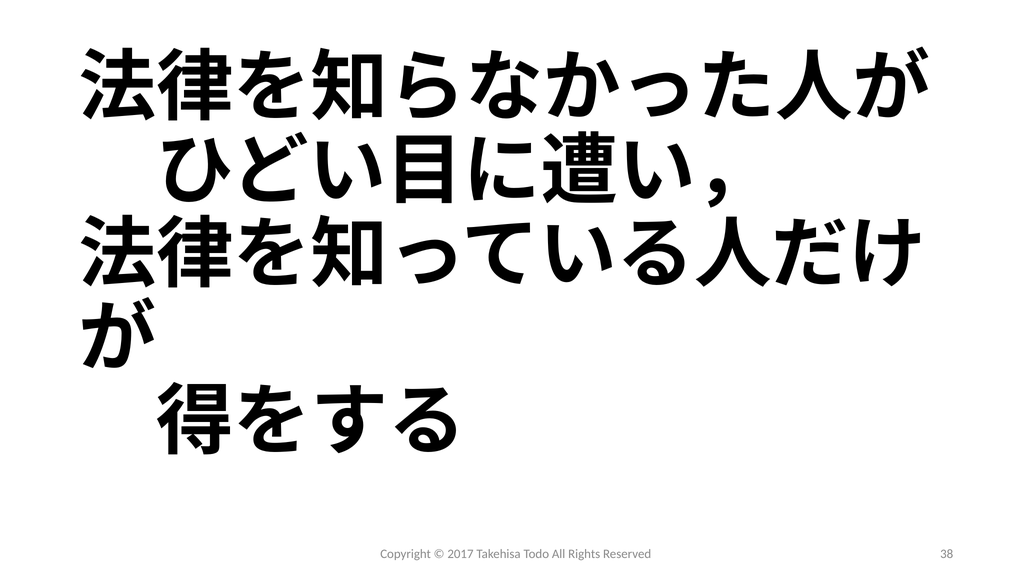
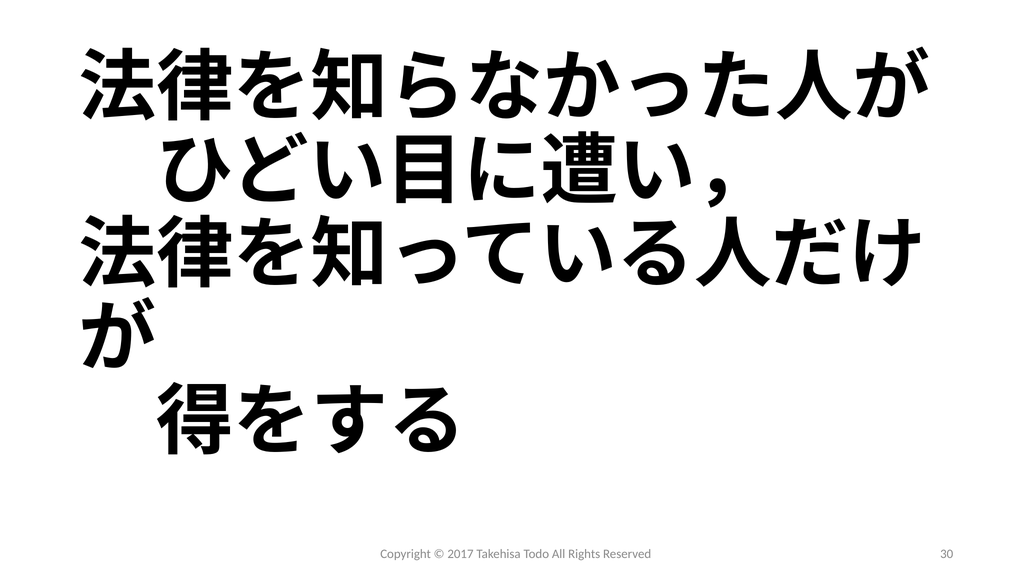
38: 38 -> 30
